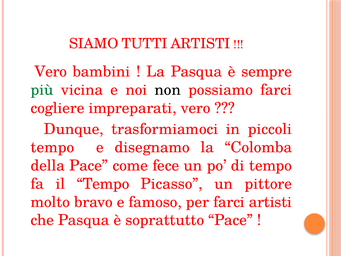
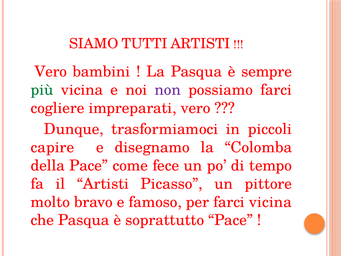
non colour: black -> purple
tempo at (52, 147): tempo -> capire
il Tempo: Tempo -> Artisti
farci artisti: artisti -> vicina
